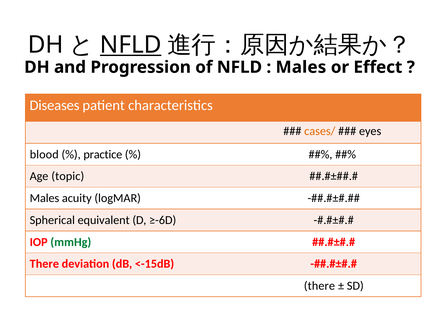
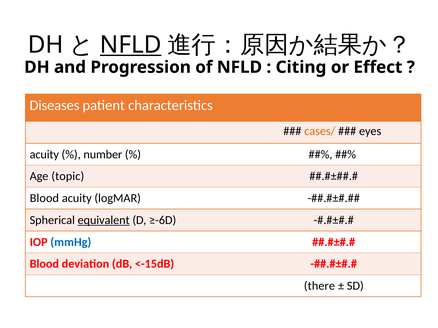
Males at (301, 67): Males -> Citing
blood at (44, 155): blood -> acuity
practice: practice -> number
Males at (44, 198): Males -> Blood
equivalent underline: none -> present
mmHg colour: green -> blue
There at (44, 264): There -> Blood
